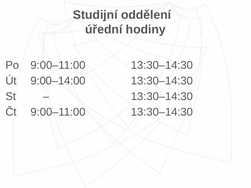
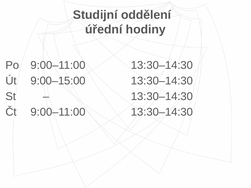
9:00–14:00: 9:00–14:00 -> 9:00–15:00
